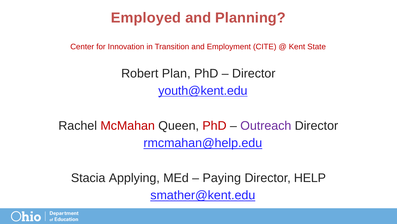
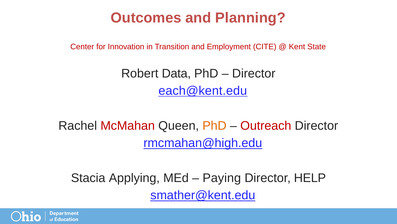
Employed: Employed -> Outcomes
Plan: Plan -> Data
youth@kent.edu: youth@kent.edu -> each@kent.edu
PhD at (214, 125) colour: red -> orange
Outreach colour: purple -> red
rmcmahan@help.edu: rmcmahan@help.edu -> rmcmahan@high.edu
